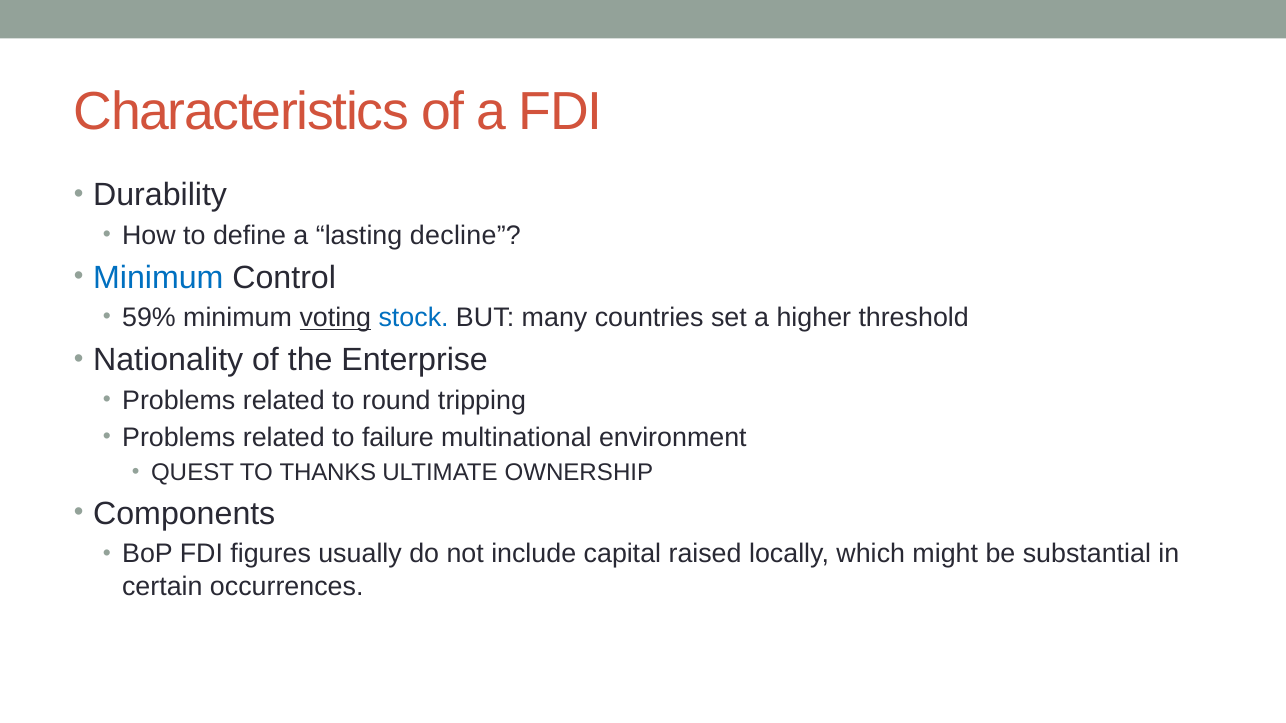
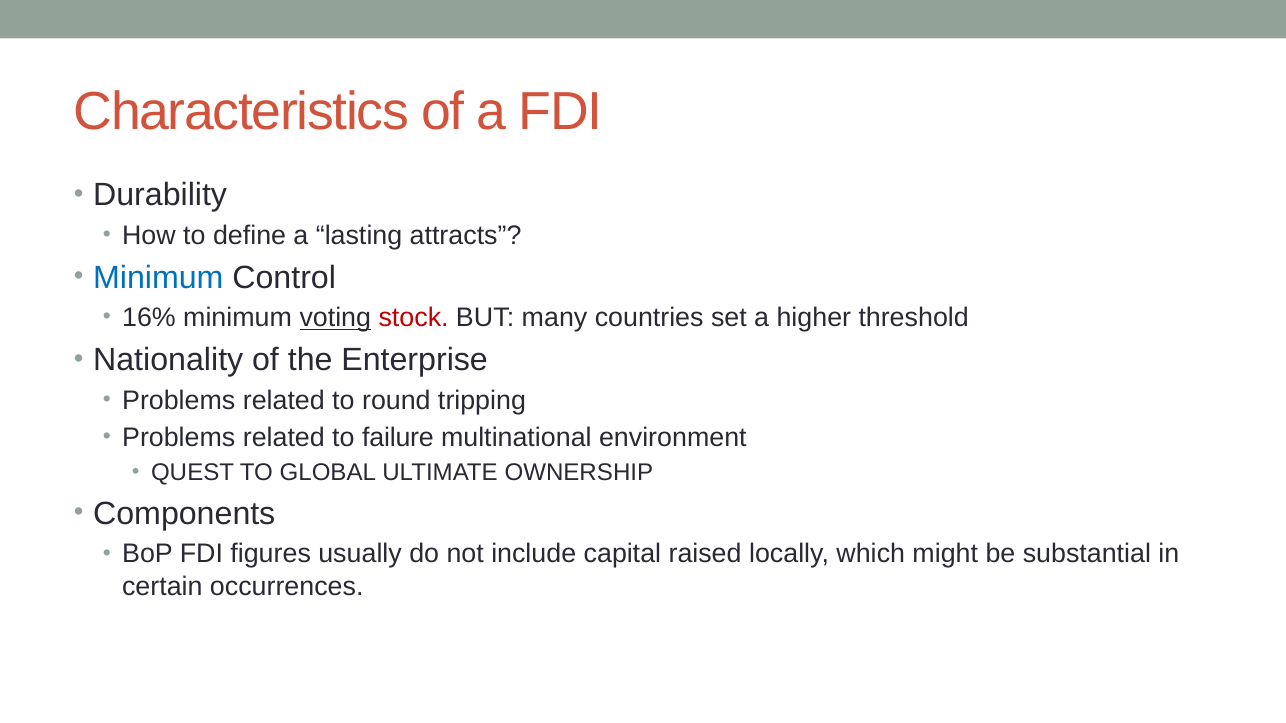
decline: decline -> attracts
59%: 59% -> 16%
stock colour: blue -> red
THANKS: THANKS -> GLOBAL
